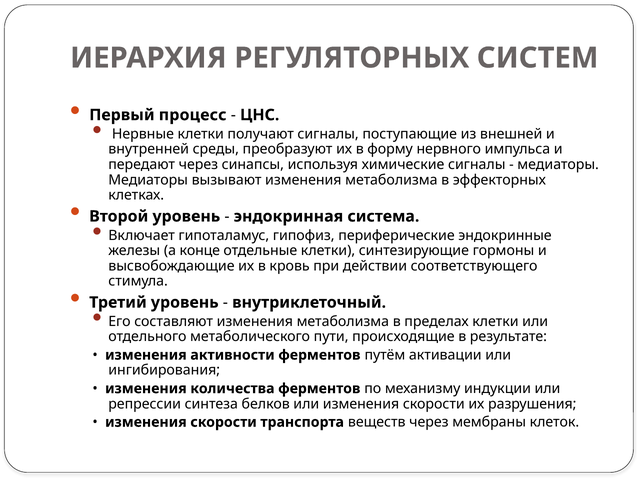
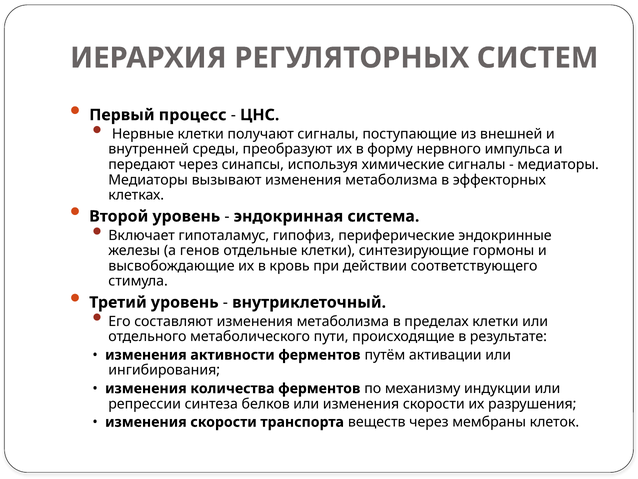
конце: конце -> генов
